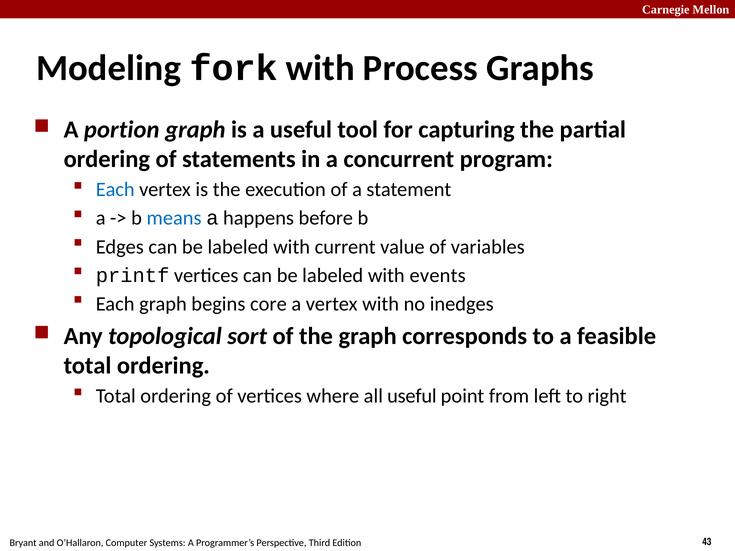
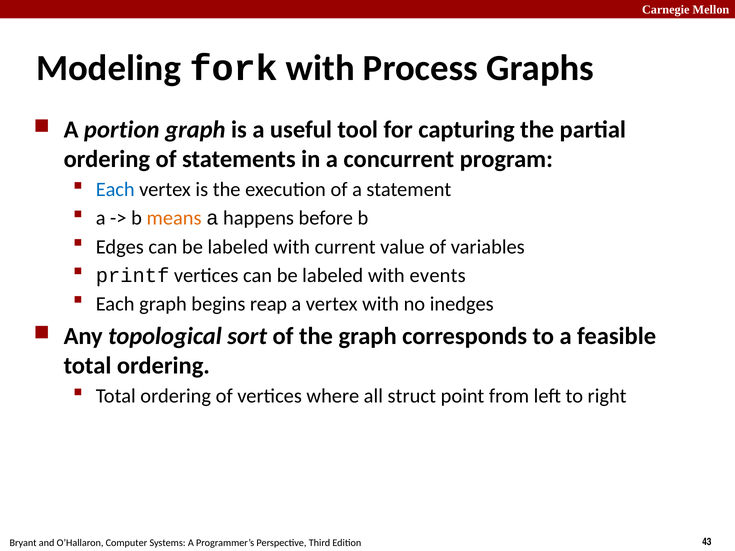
means colour: blue -> orange
core: core -> reap
all useful: useful -> struct
